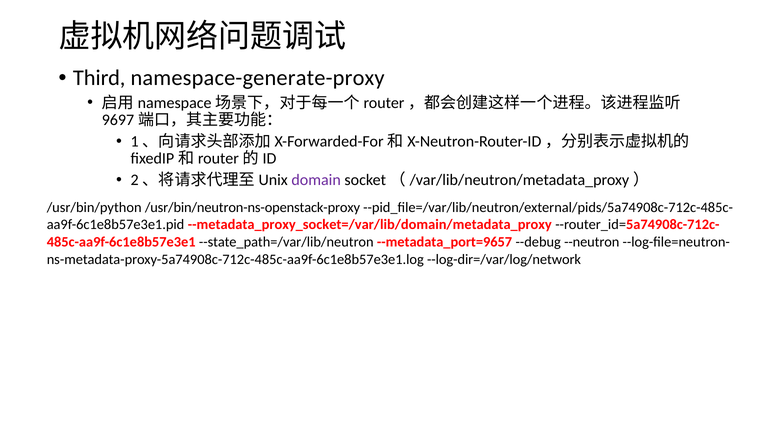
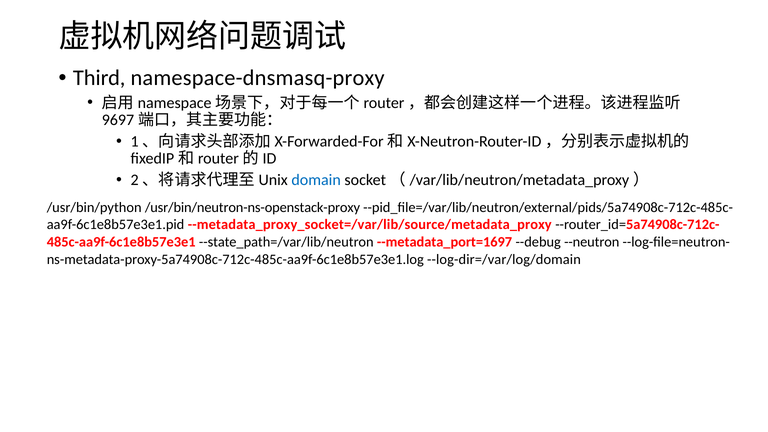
namespace-generate-proxy: namespace-generate-proxy -> namespace-dnsmasq-proxy
domain colour: purple -> blue
--metadata_proxy_socket=/var/lib/domain/metadata_proxy: --metadata_proxy_socket=/var/lib/domain/metadata_proxy -> --metadata_proxy_socket=/var/lib/source/metadata_proxy
--metadata_port=9657: --metadata_port=9657 -> --metadata_port=1697
--log-dir=/var/log/network: --log-dir=/var/log/network -> --log-dir=/var/log/domain
